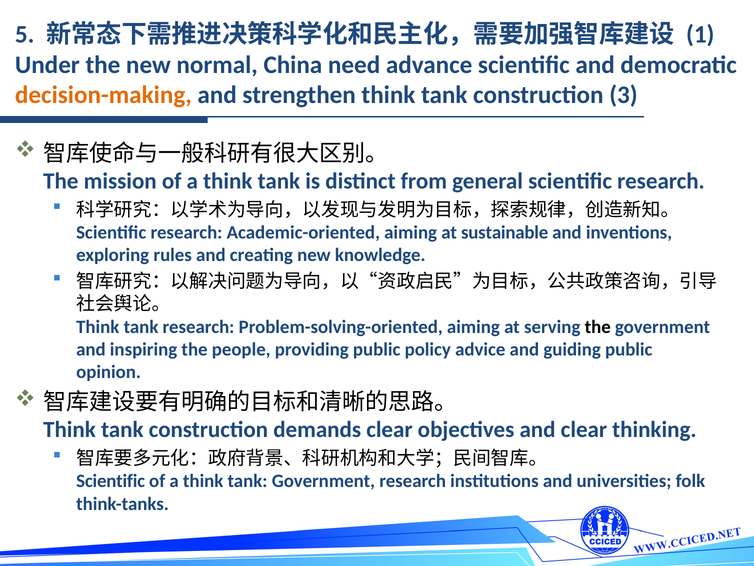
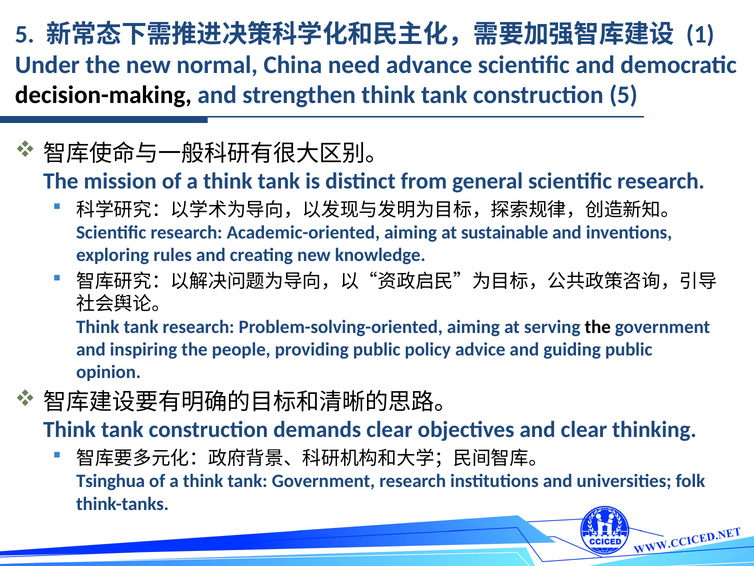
decision-making colour: orange -> black
construction 3: 3 -> 5
Scientific at (111, 481): Scientific -> Tsinghua
